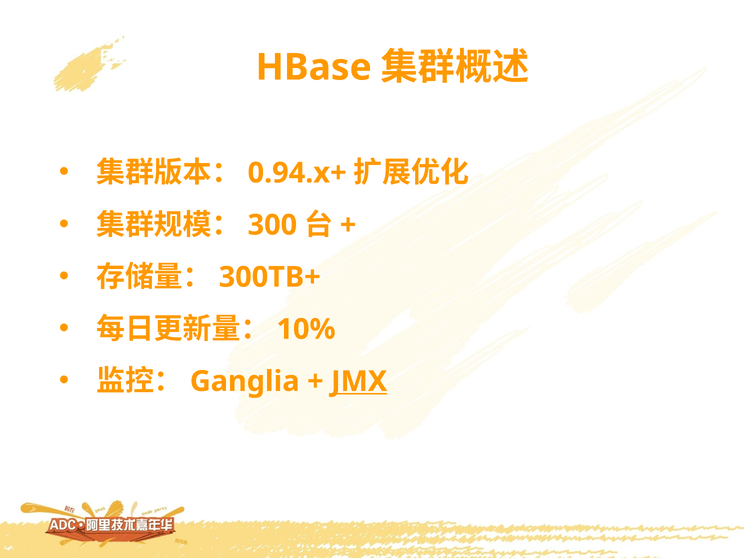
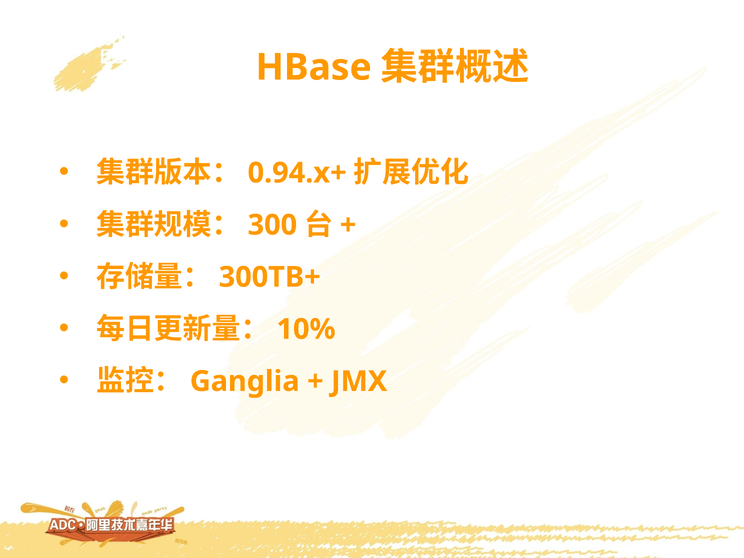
JMX underline: present -> none
